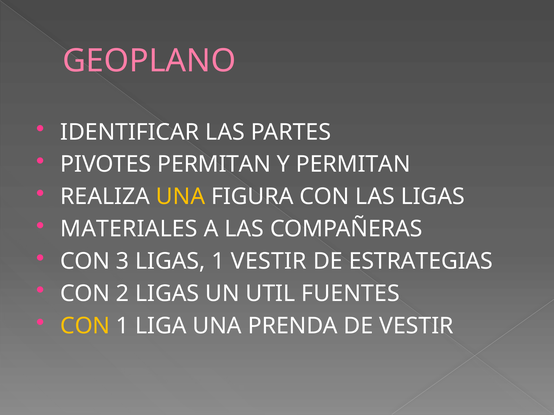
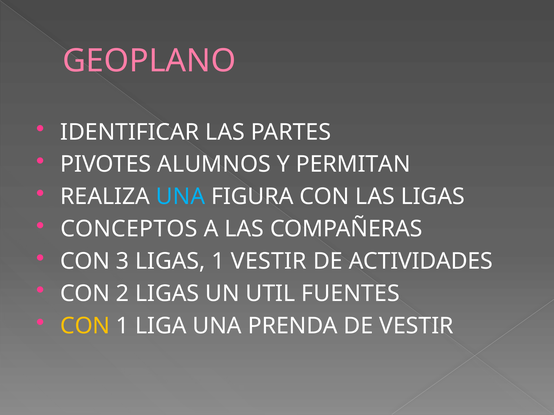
PIVOTES PERMITAN: PERMITAN -> ALUMNOS
UNA at (181, 197) colour: yellow -> light blue
MATERIALES: MATERIALES -> CONCEPTOS
ESTRATEGIAS: ESTRATEGIAS -> ACTIVIDADES
